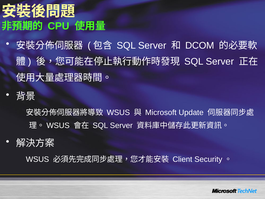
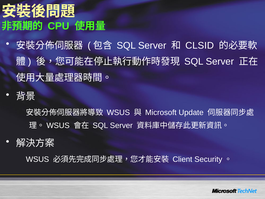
DCOM: DCOM -> CLSID
